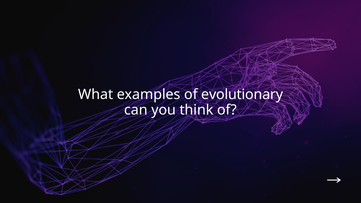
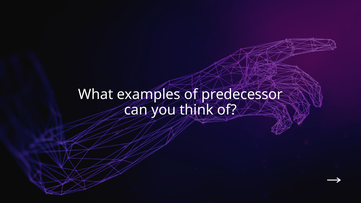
evolutionary: evolutionary -> predecessor
